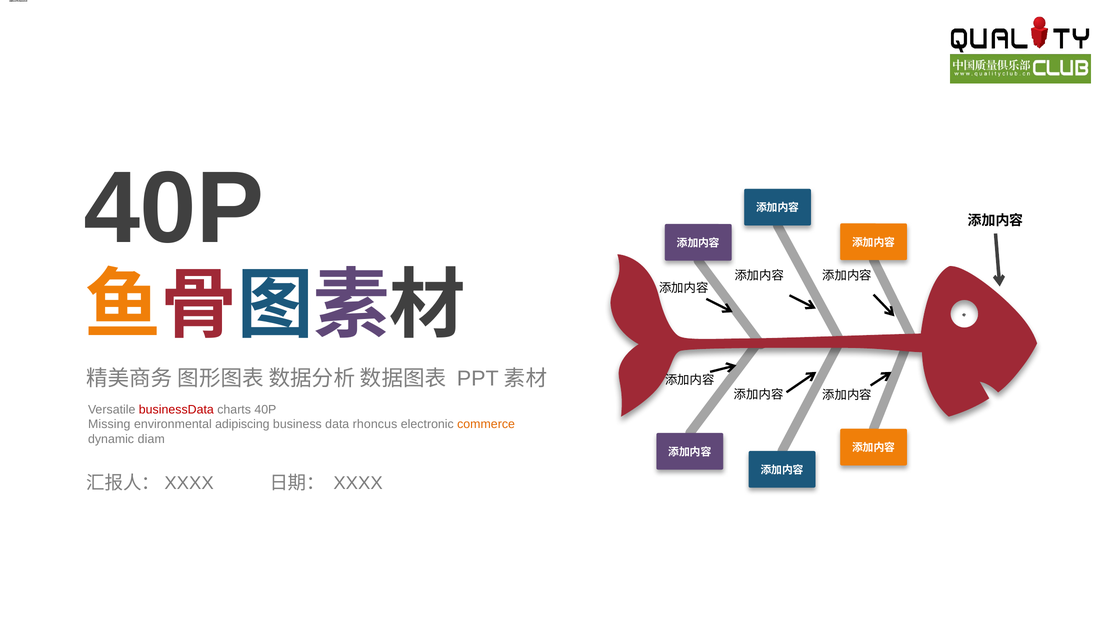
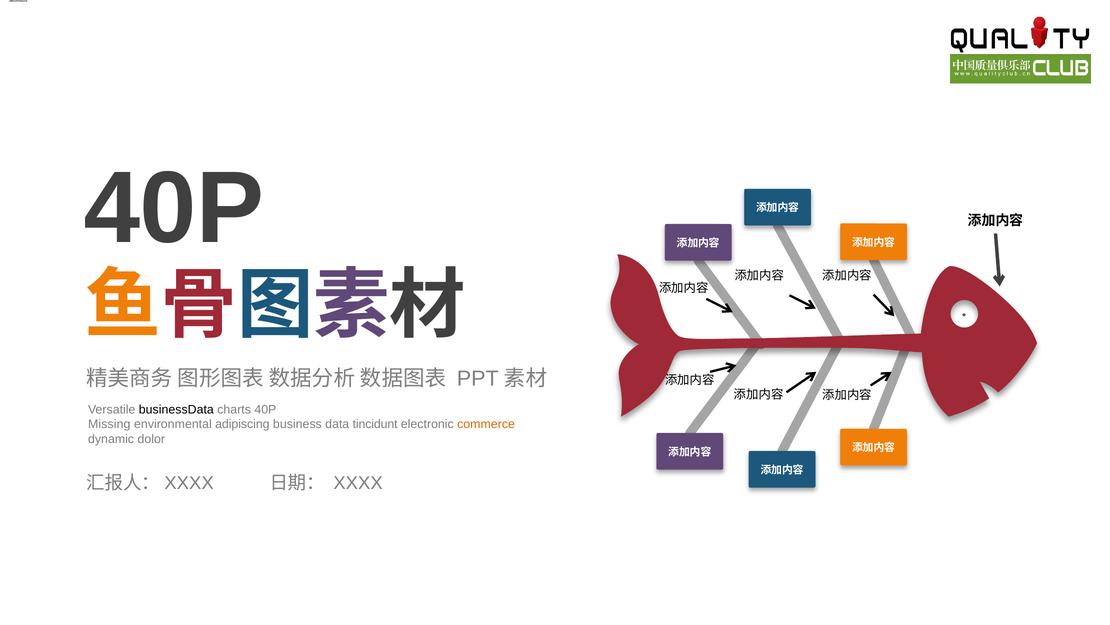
businessData colour: red -> black
rhoncus: rhoncus -> tincidunt
diam: diam -> dolor
